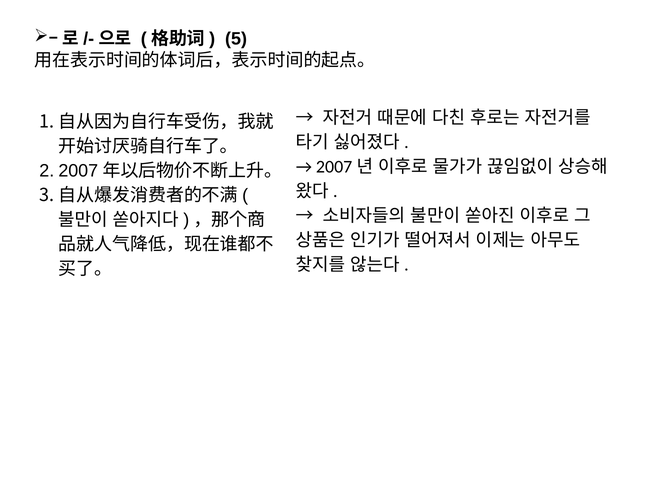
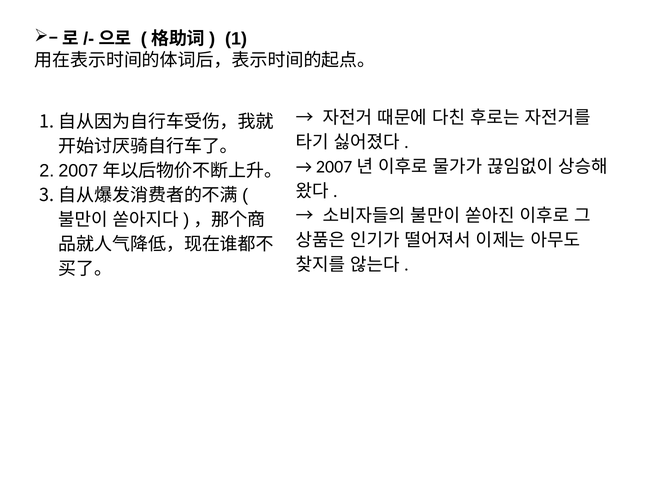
5: 5 -> 1
